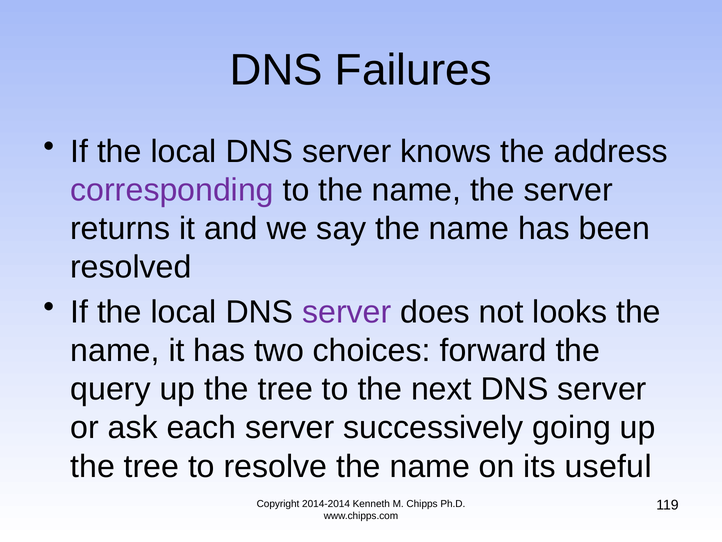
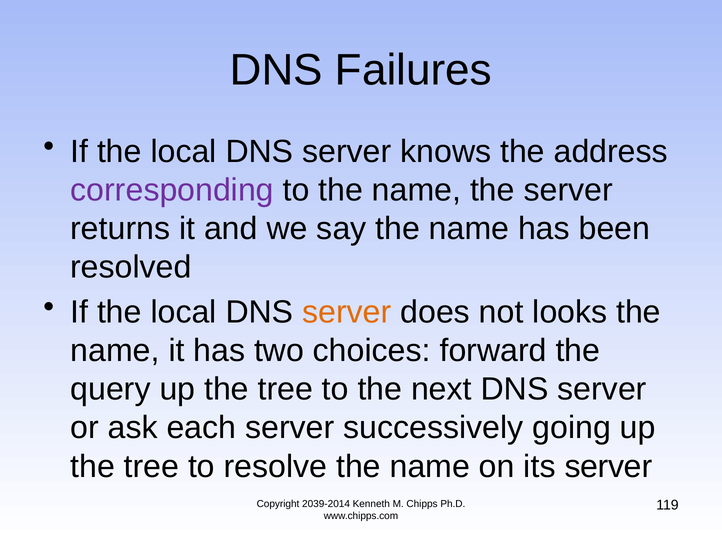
server at (347, 312) colour: purple -> orange
its useful: useful -> server
2014-2014: 2014-2014 -> 2039-2014
